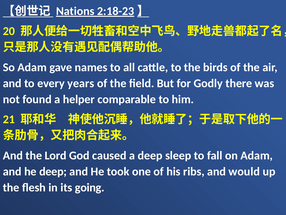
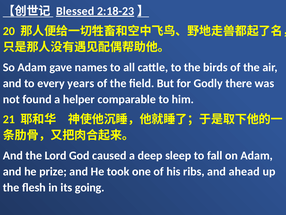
Nations: Nations -> Blessed
he deep: deep -> prize
would: would -> ahead
